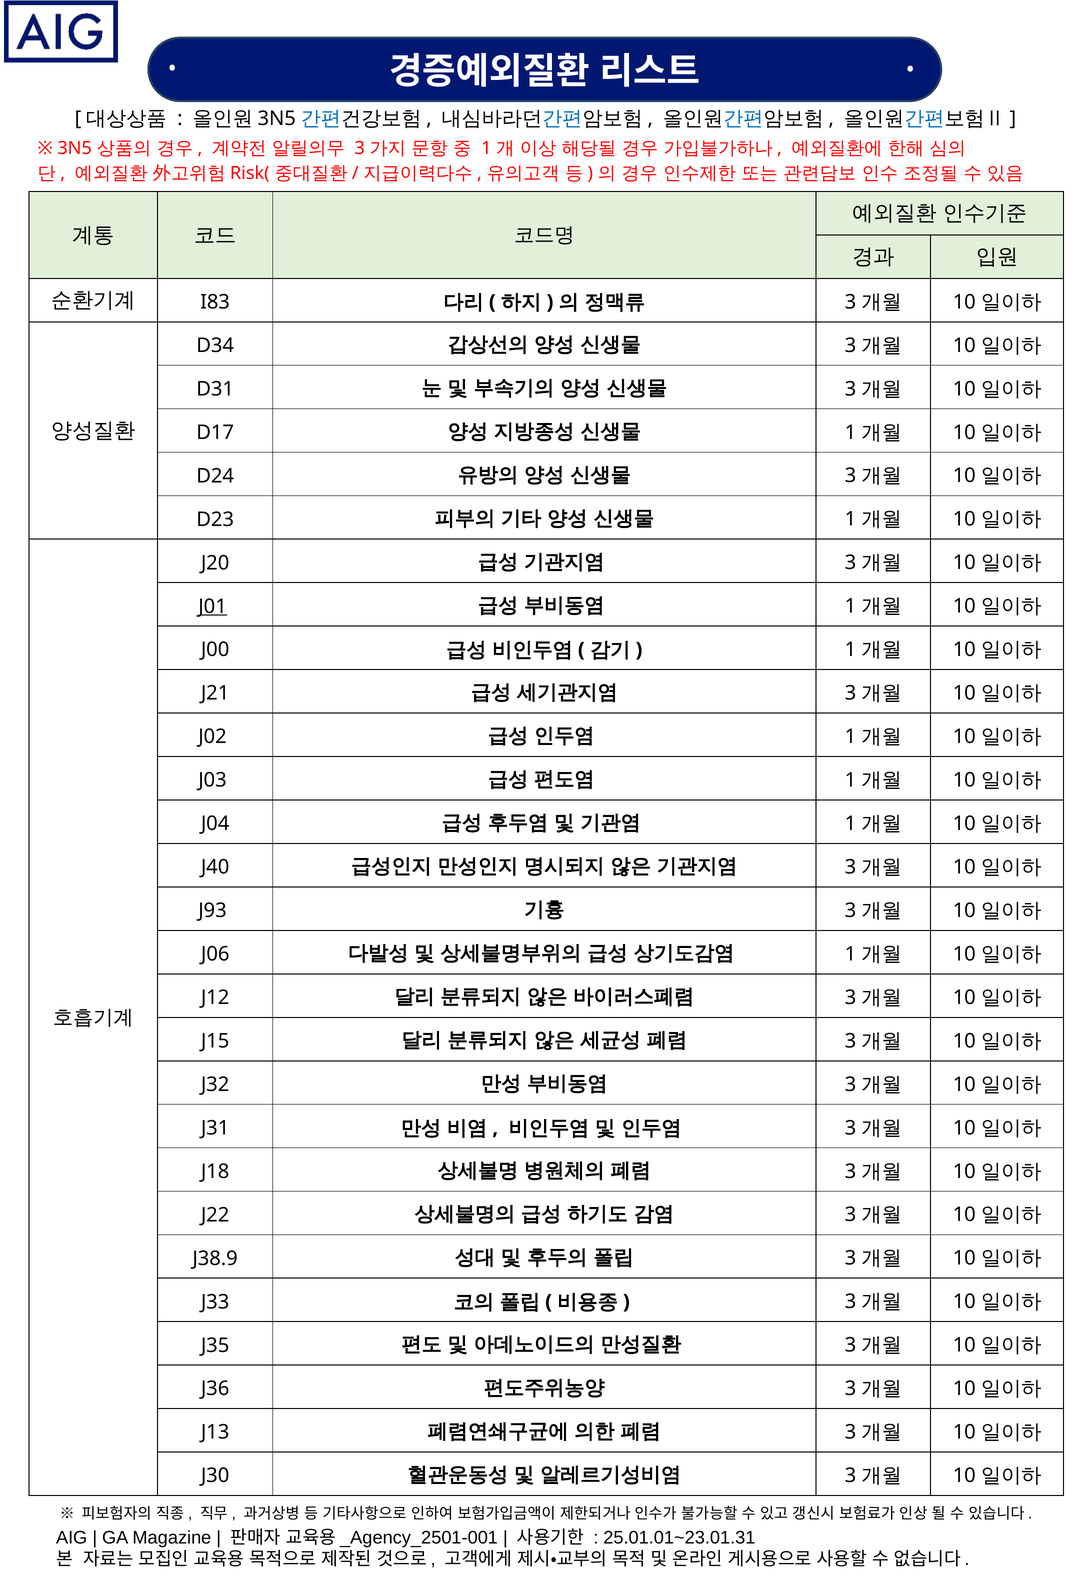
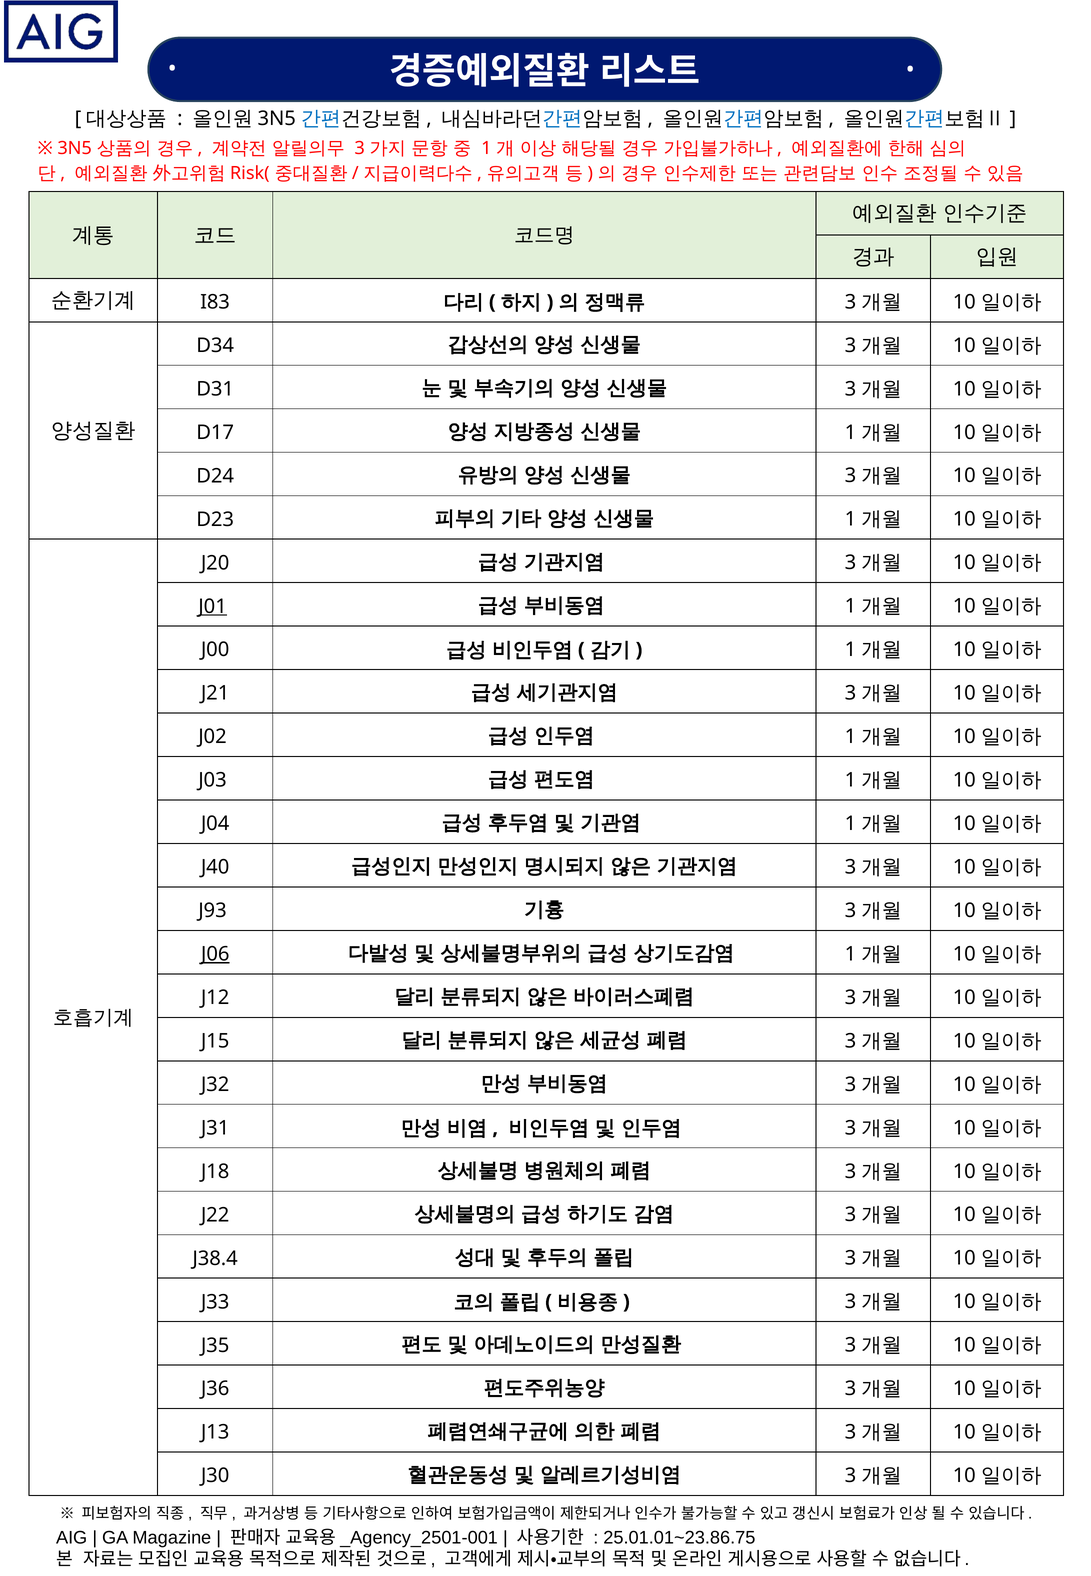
J06 underline: none -> present
J38.9: J38.9 -> J38.4
25.01.01~23.01.31: 25.01.01~23.01.31 -> 25.01.01~23.86.75
